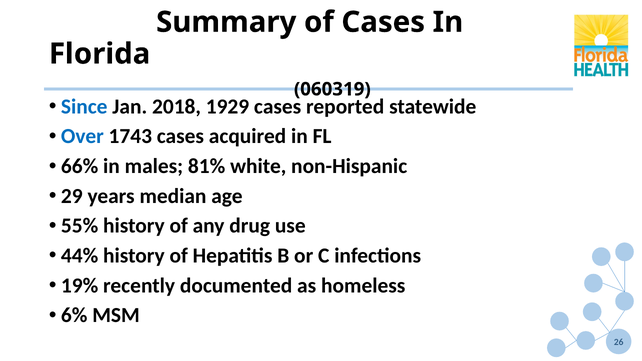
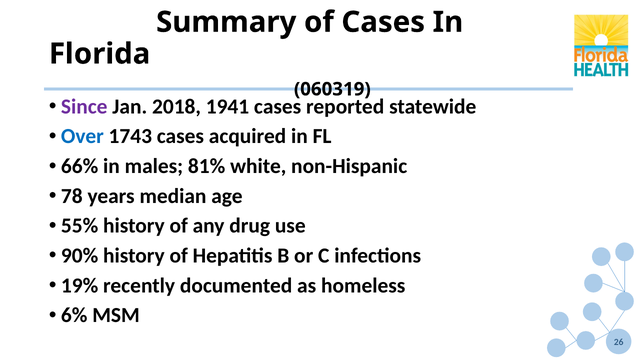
Since colour: blue -> purple
1929: 1929 -> 1941
29: 29 -> 78
44%: 44% -> 90%
